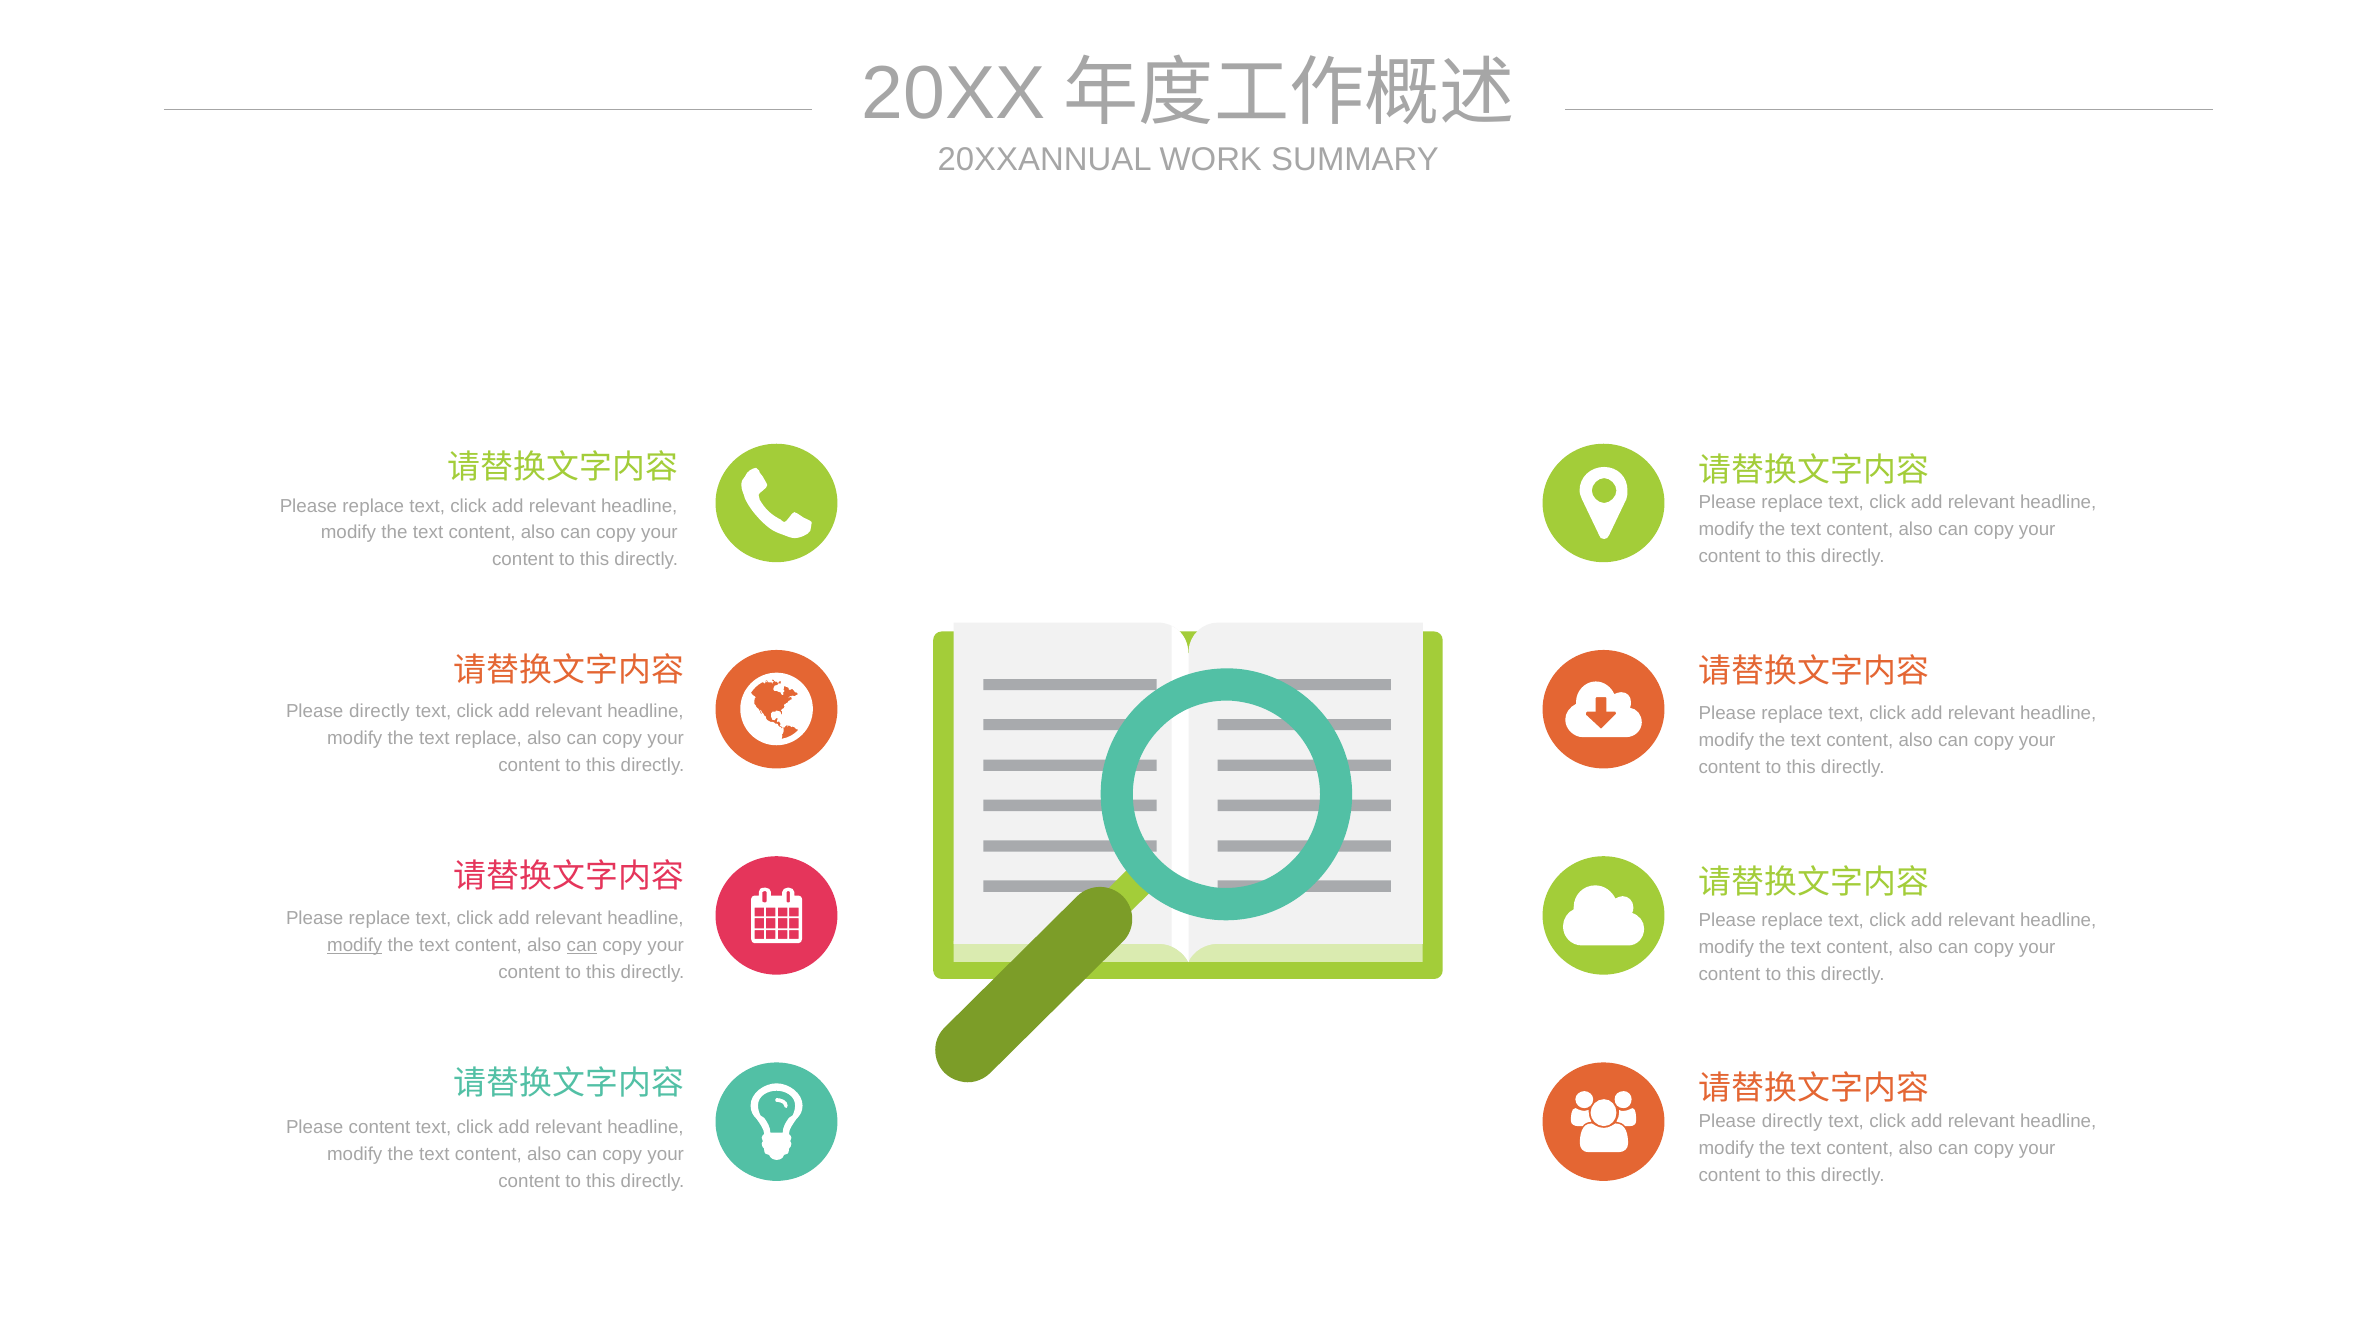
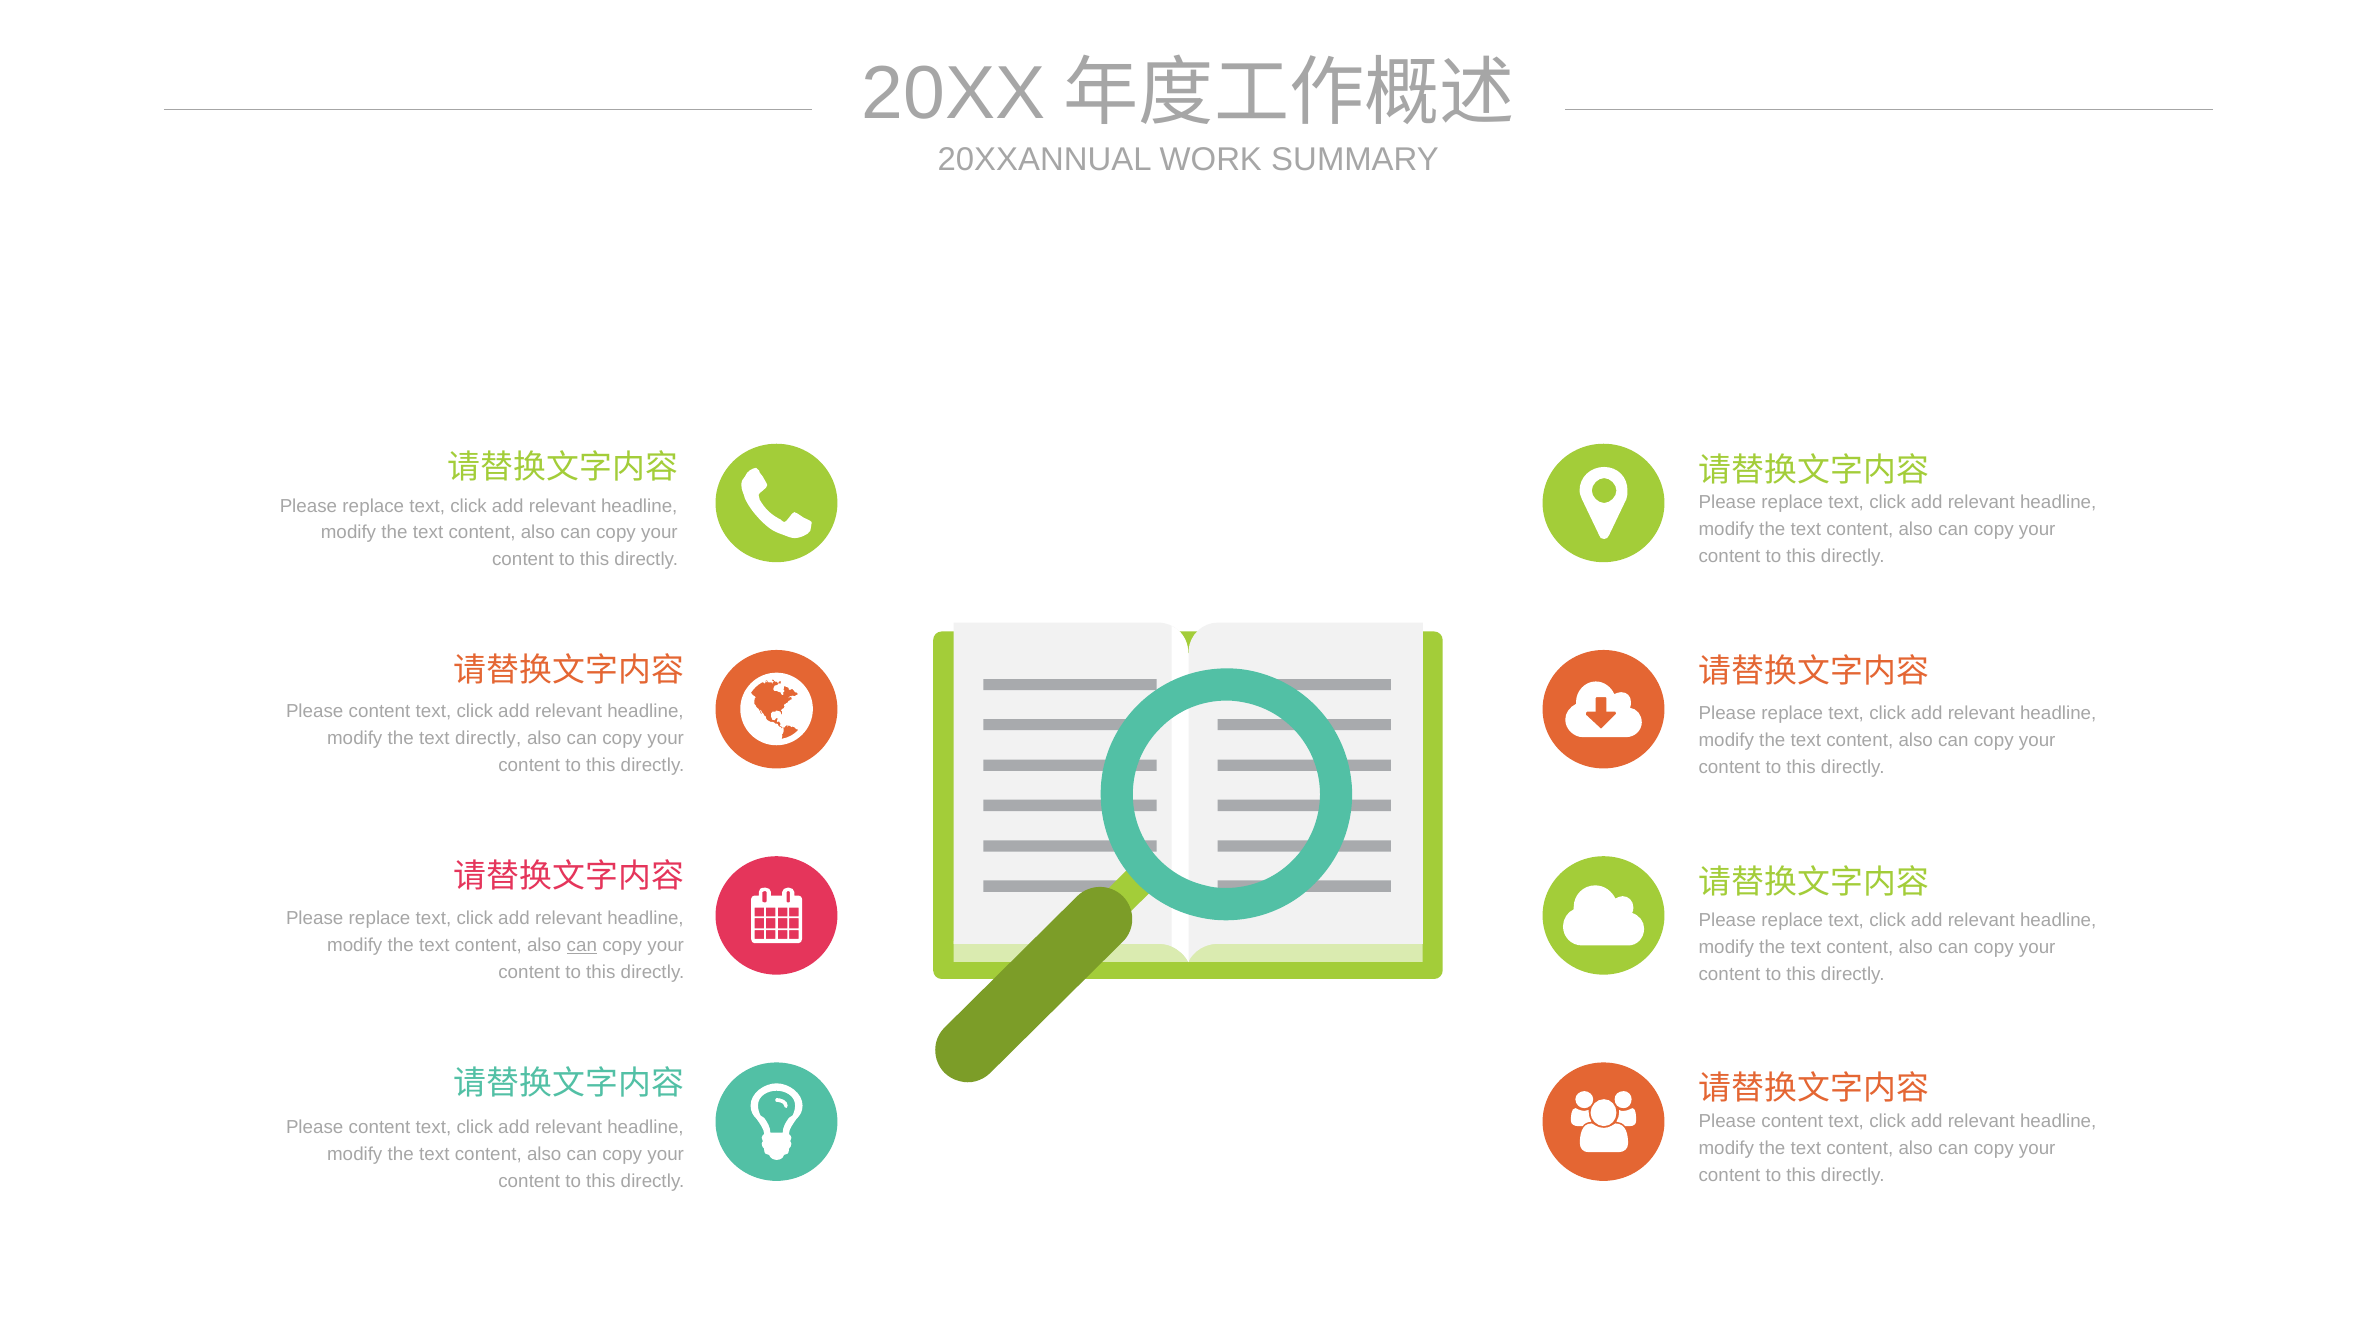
directly at (379, 711): directly -> content
text replace: replace -> directly
modify at (355, 945) underline: present -> none
directly at (1792, 1121): directly -> content
